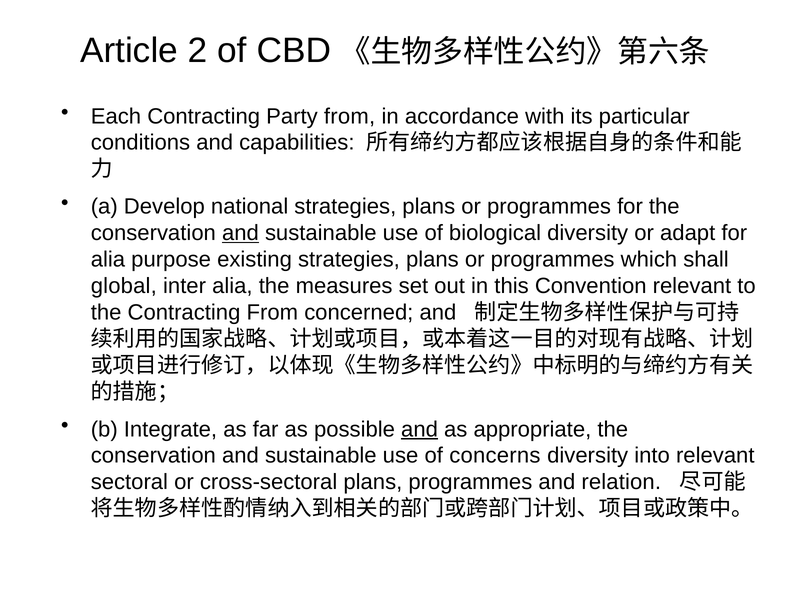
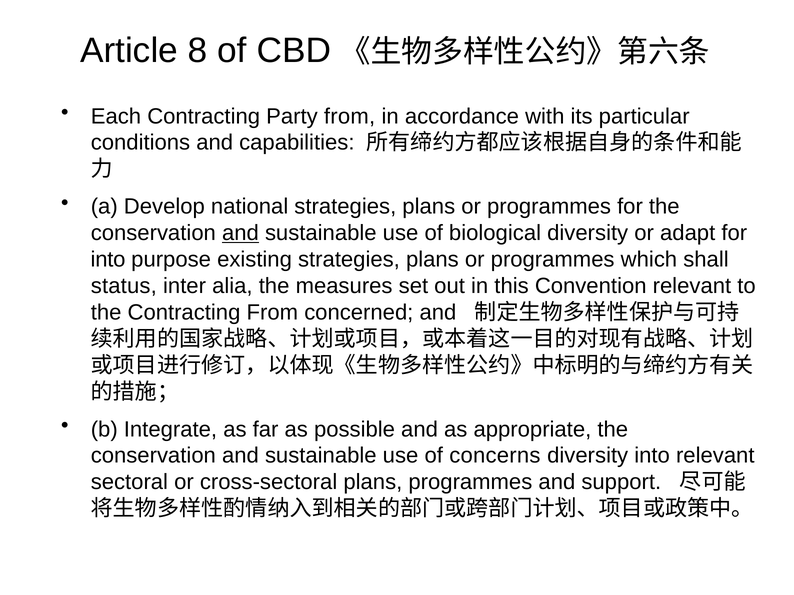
2: 2 -> 8
alia at (108, 260): alia -> into
global: global -> status
and at (420, 430) underline: present -> none
relation: relation -> support
